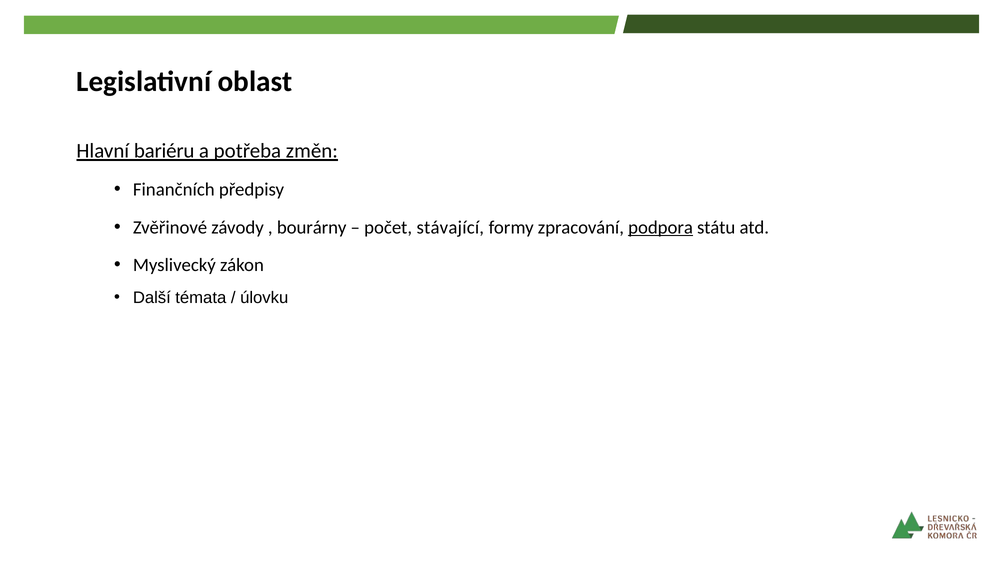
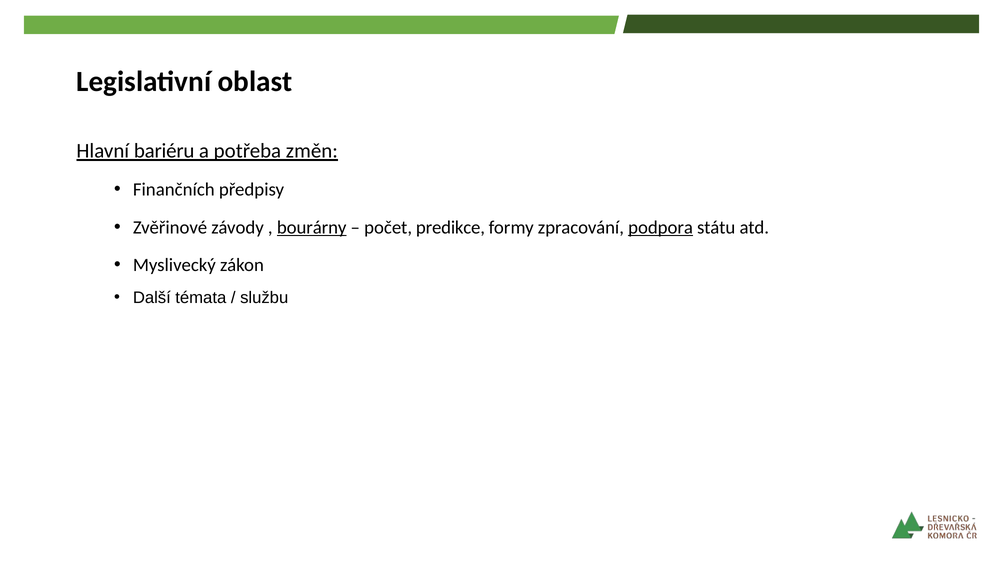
bourárny underline: none -> present
stávající: stávající -> predikce
úlovku: úlovku -> službu
